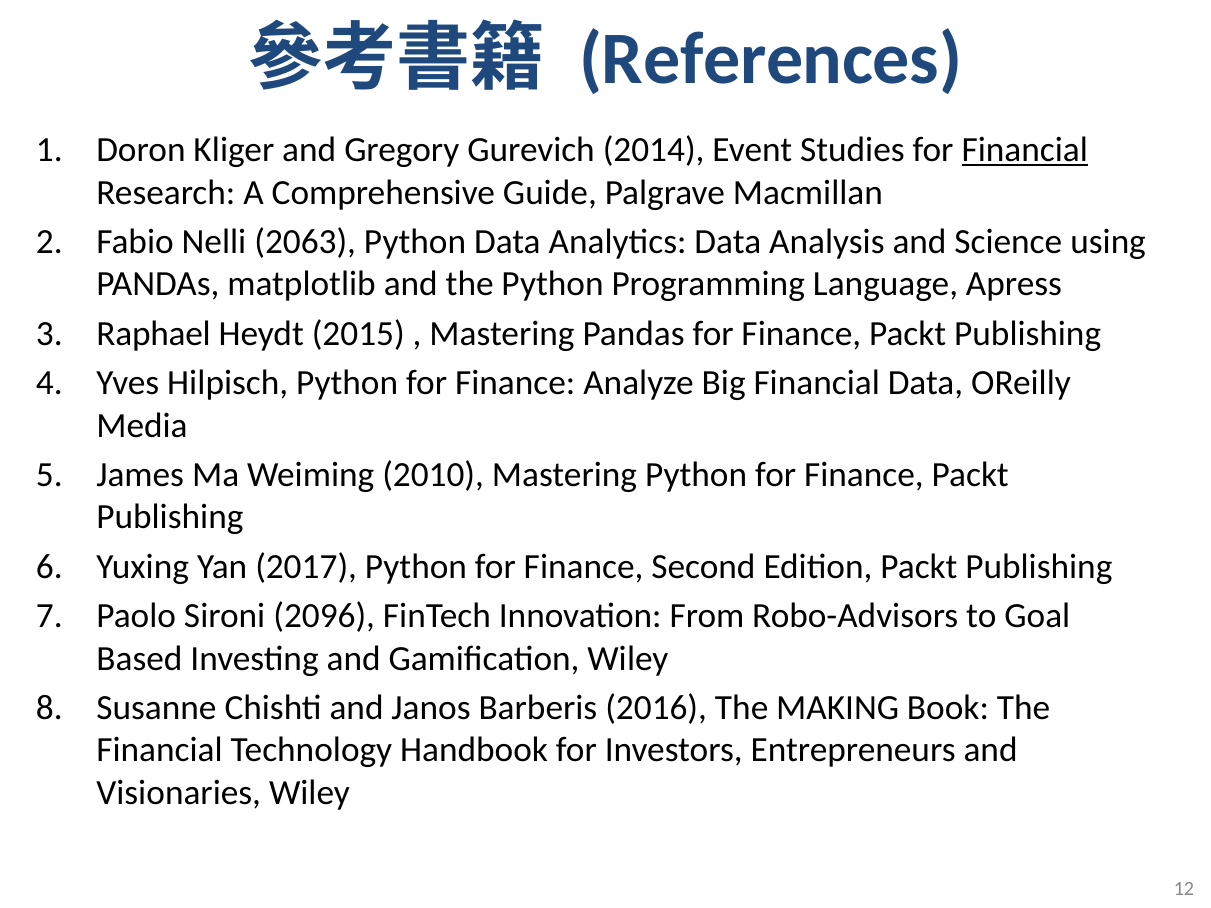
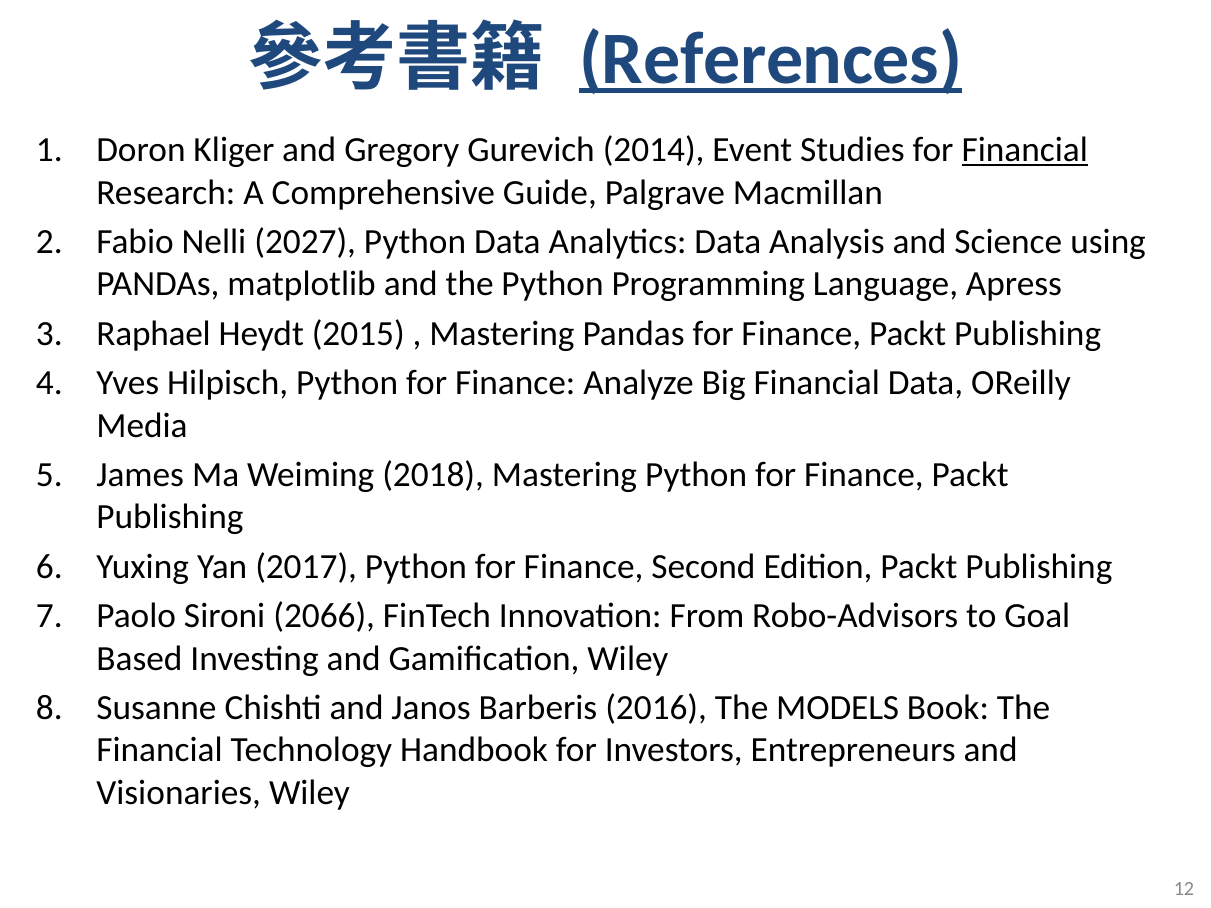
References underline: none -> present
2063: 2063 -> 2027
2010: 2010 -> 2018
2096: 2096 -> 2066
MAKING: MAKING -> MODELS
